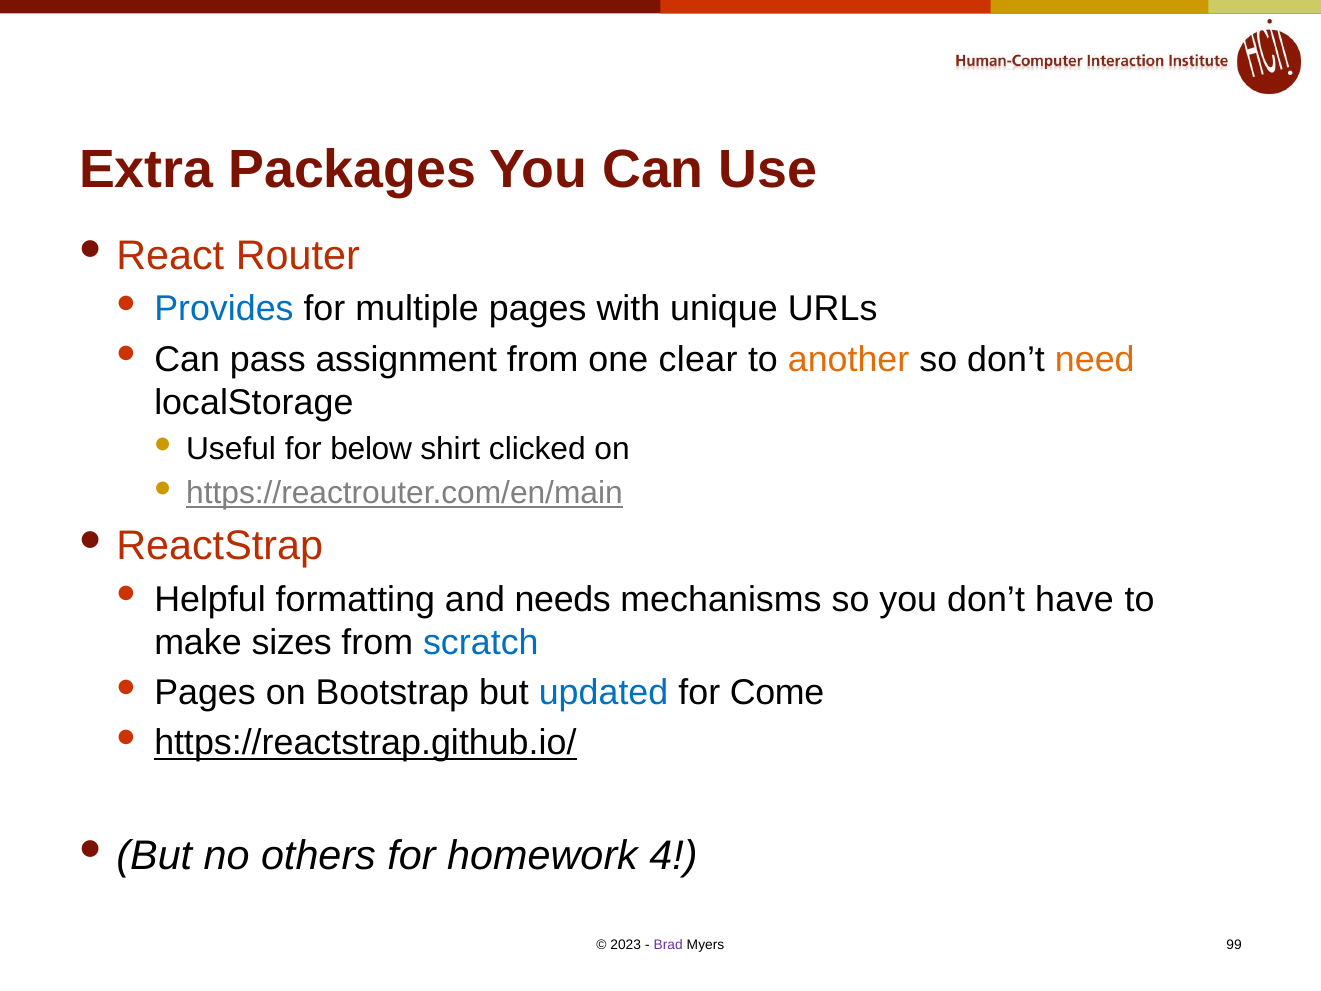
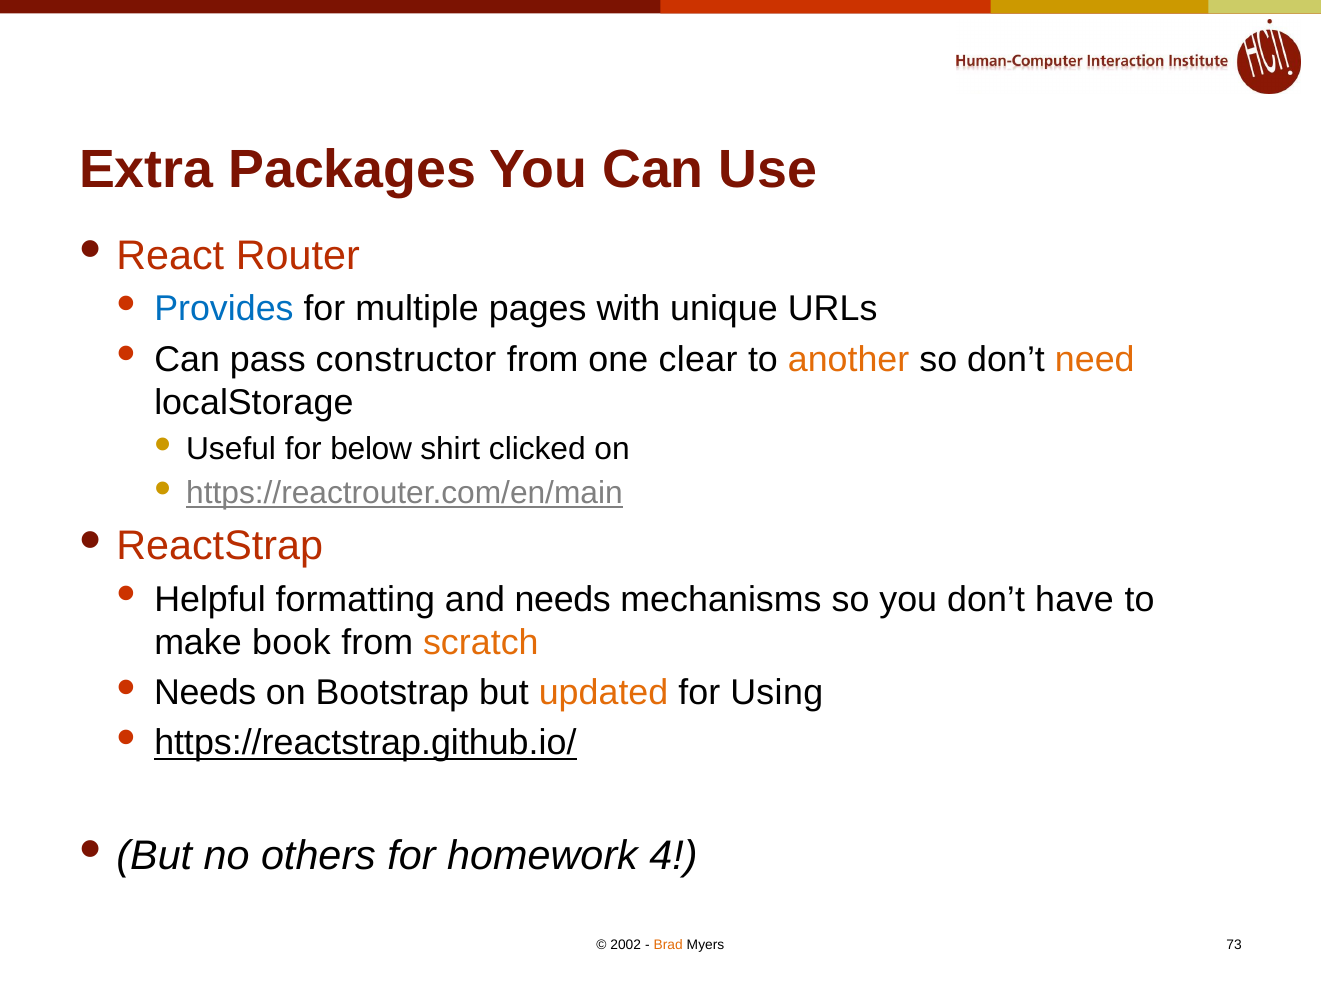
assignment: assignment -> constructor
sizes: sizes -> book
scratch colour: blue -> orange
Pages at (205, 693): Pages -> Needs
updated colour: blue -> orange
Come: Come -> Using
2023: 2023 -> 2002
Brad colour: purple -> orange
99: 99 -> 73
